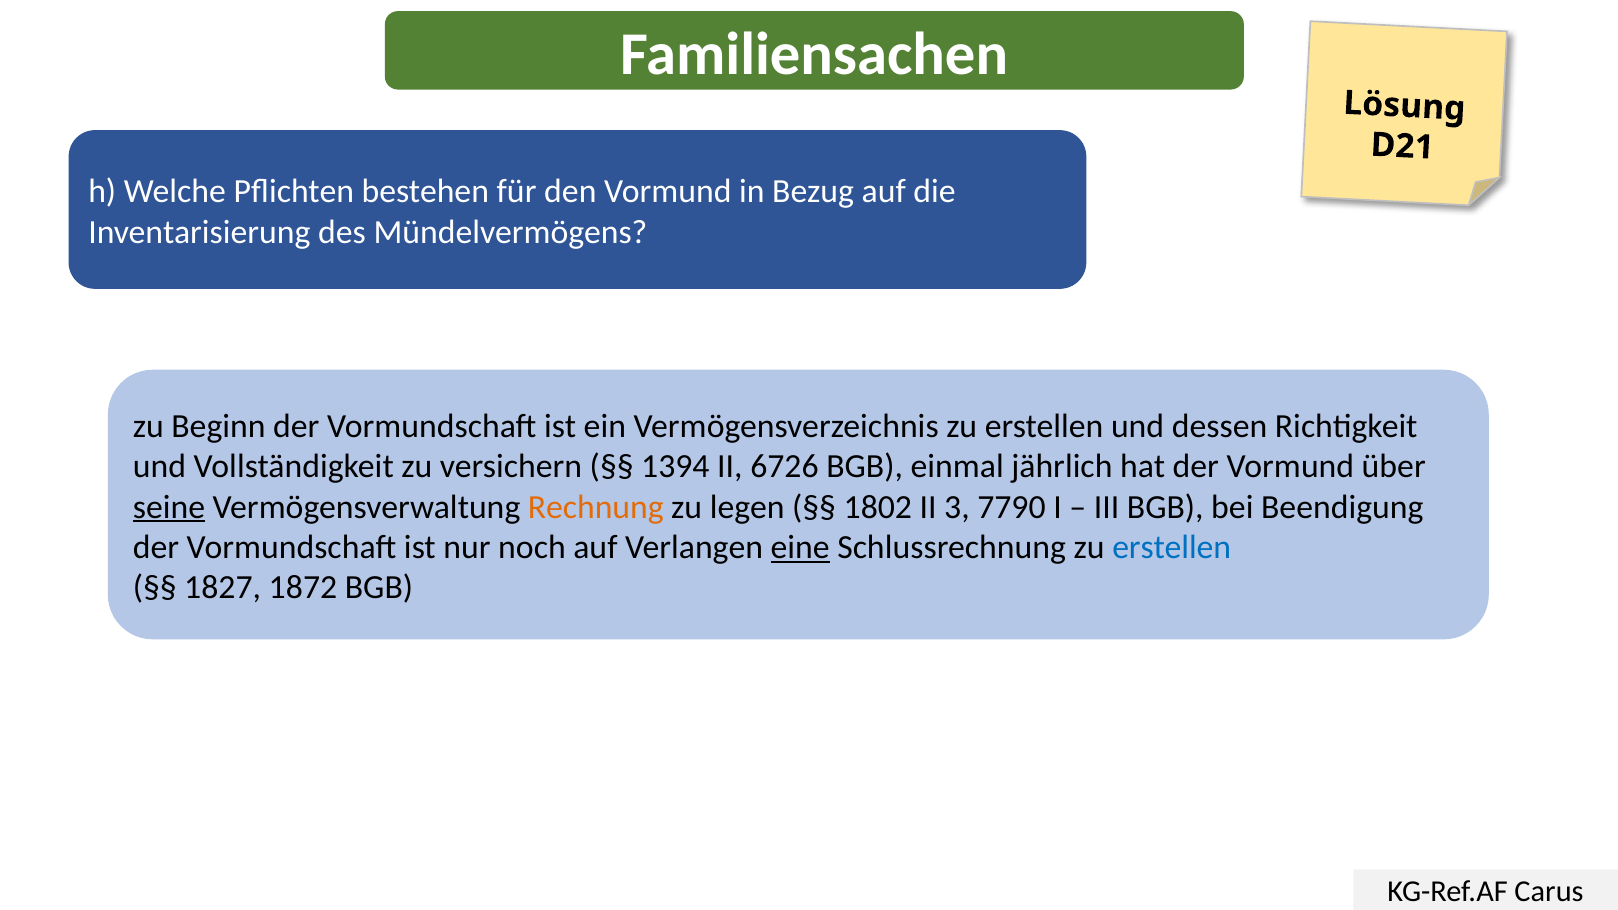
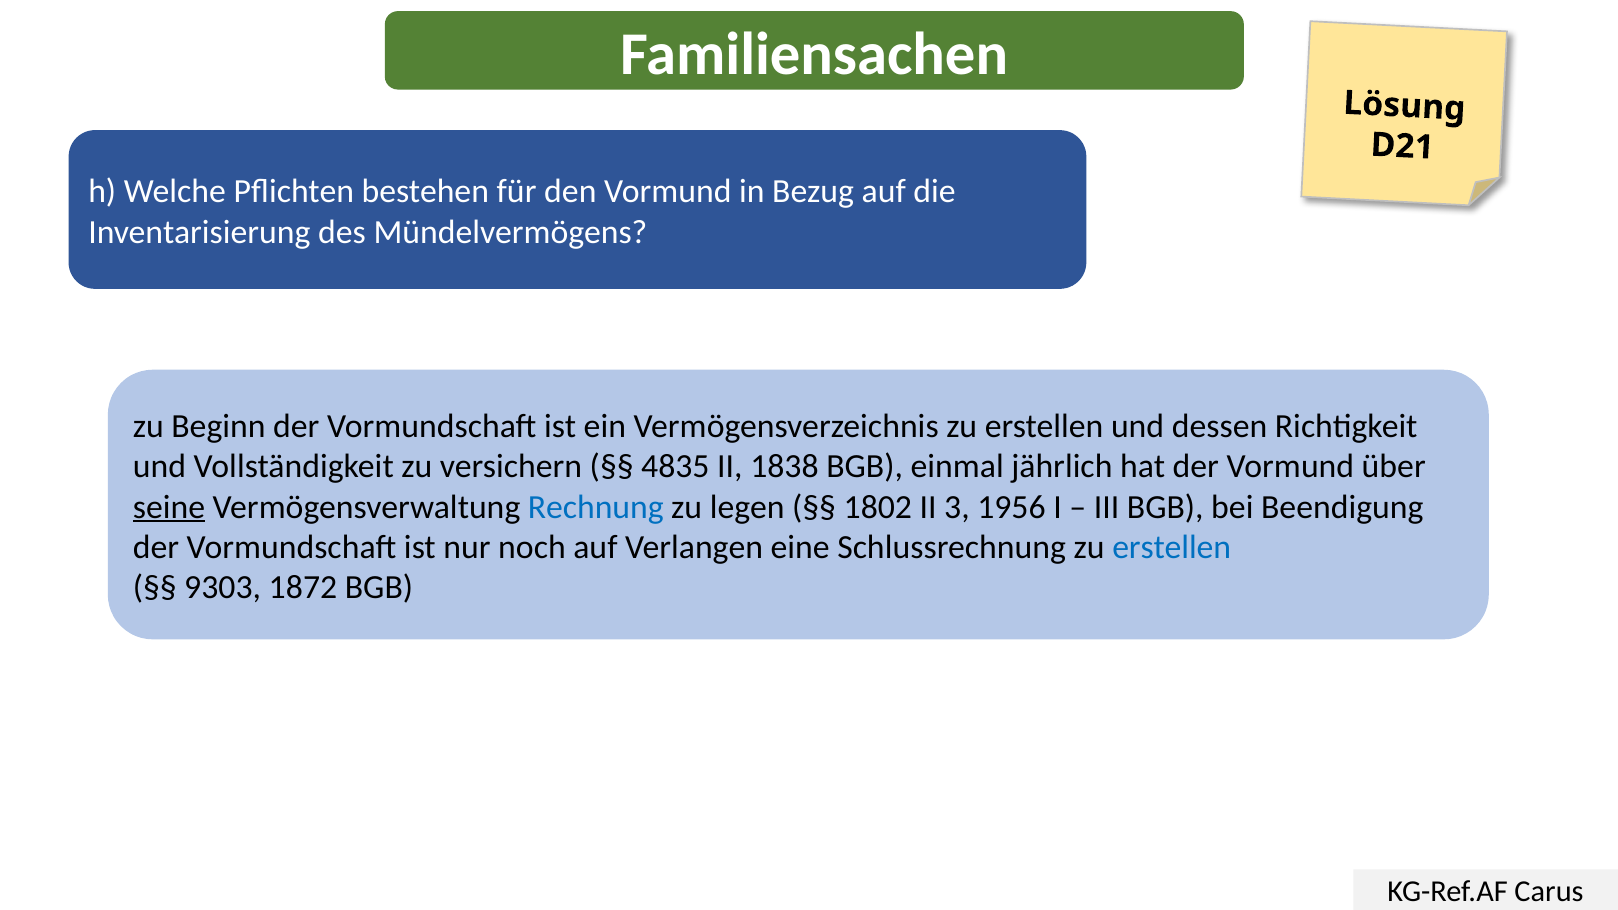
1394: 1394 -> 4835
6726: 6726 -> 1838
Rechnung colour: orange -> blue
7790: 7790 -> 1956
eine underline: present -> none
1827: 1827 -> 9303
